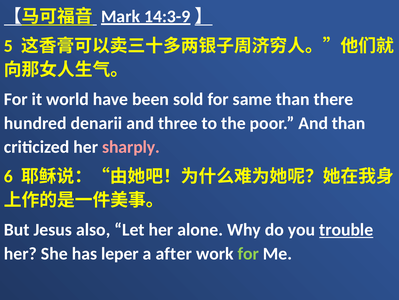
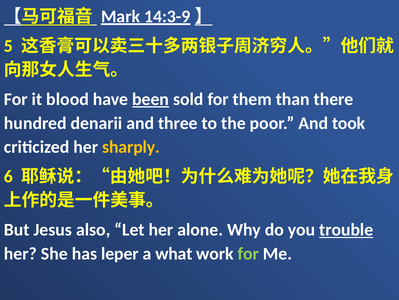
world: world -> blood
been underline: none -> present
same: same -> them
And than: than -> took
sharply colour: pink -> yellow
after: after -> what
